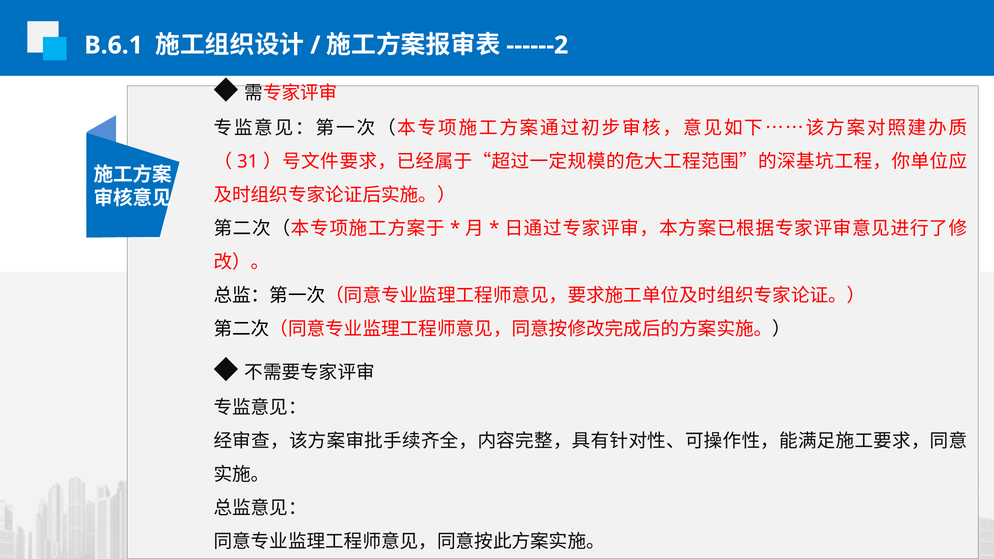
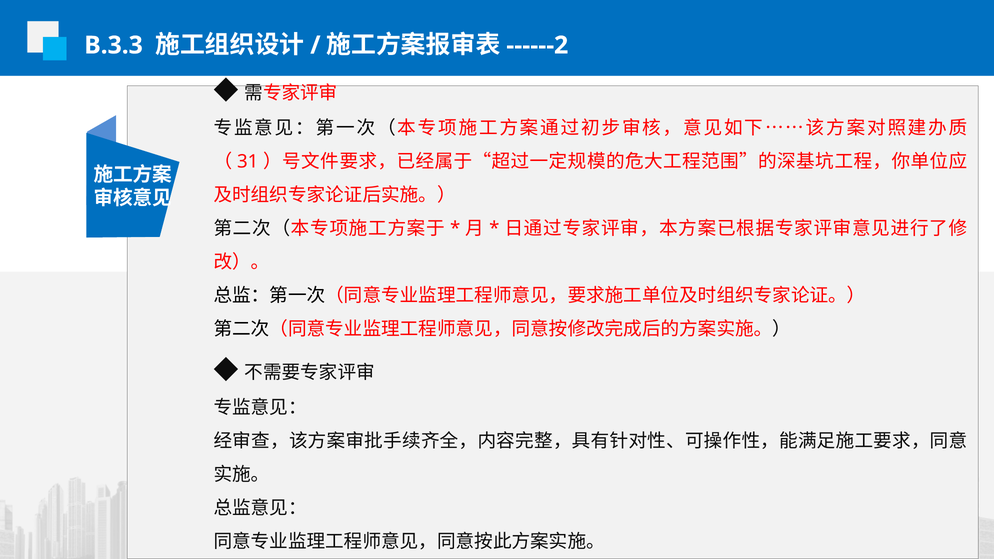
B.6.1: B.6.1 -> B.3.3
